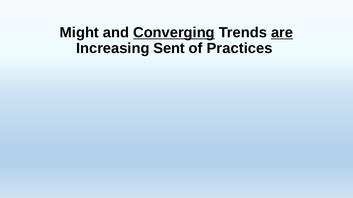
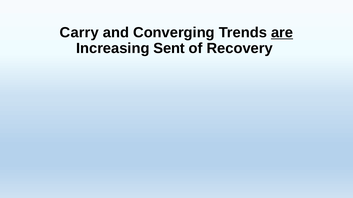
Might: Might -> Carry
Converging underline: present -> none
Practices: Practices -> Recovery
